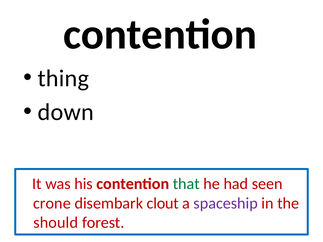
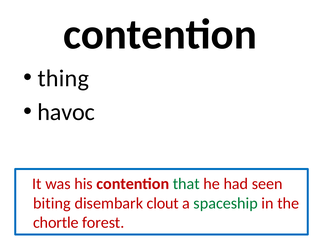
down: down -> havoc
crone: crone -> biting
spaceship colour: purple -> green
should: should -> chortle
